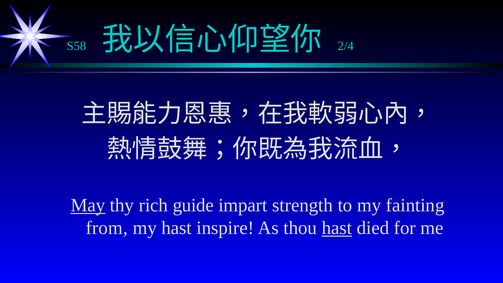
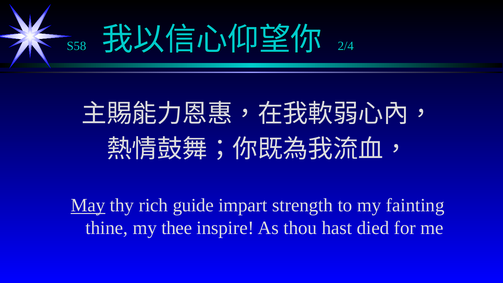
from: from -> thine
my hast: hast -> thee
hast at (337, 228) underline: present -> none
